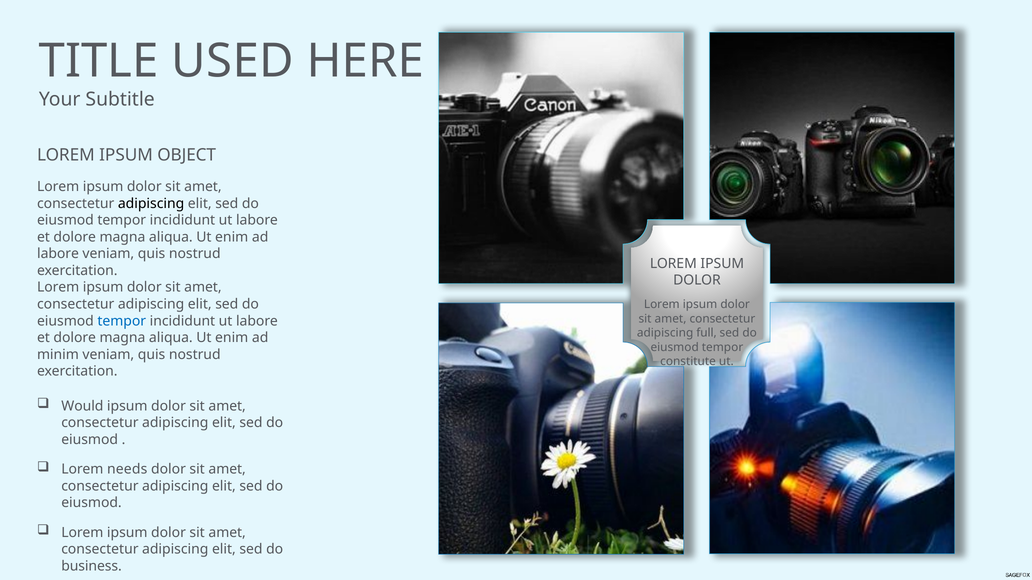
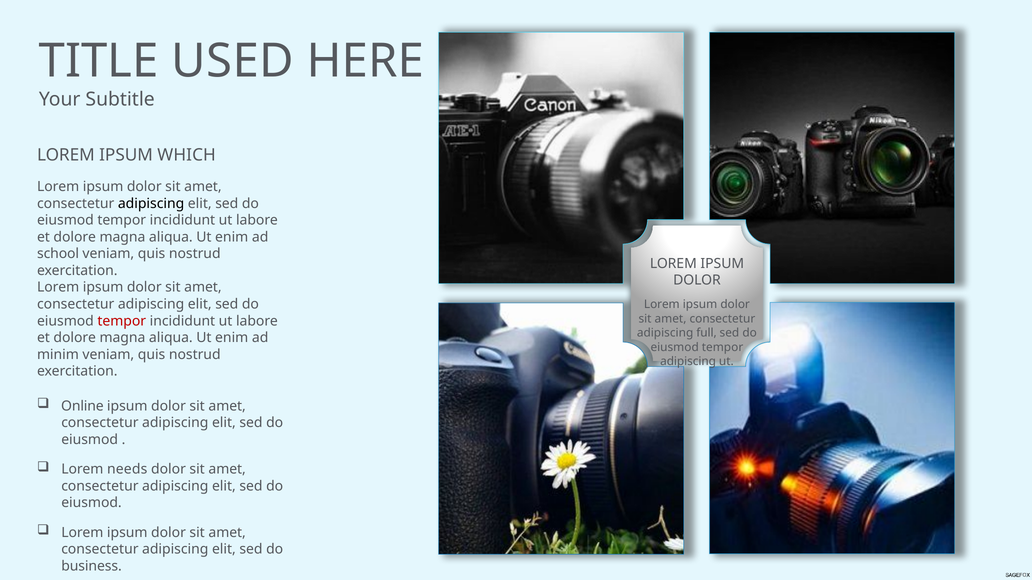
OBJECT: OBJECT -> WHICH
labore at (58, 254): labore -> school
tempor at (122, 321) colour: blue -> red
constitute at (688, 362): constitute -> adipiscing
Would: Would -> Online
